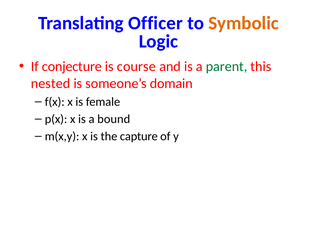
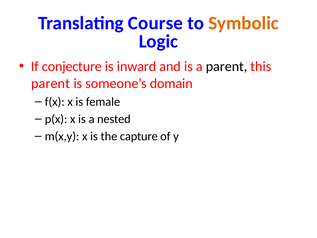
Officer: Officer -> Course
course: course -> inward
parent at (227, 67) colour: green -> black
nested at (51, 83): nested -> parent
bound: bound -> nested
